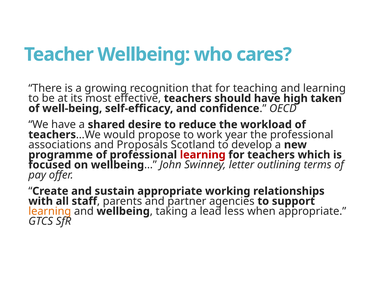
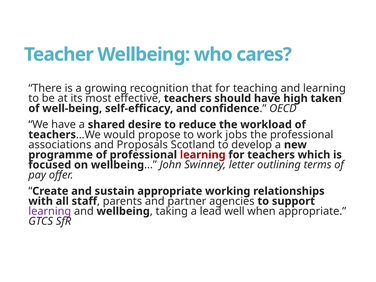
year: year -> jobs
learning at (50, 211) colour: orange -> purple
less: less -> well
